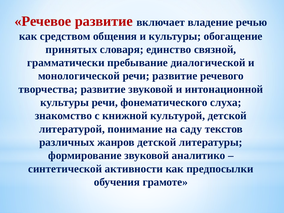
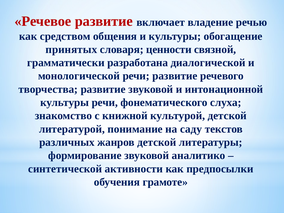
единство: единство -> ценности
пребывание: пребывание -> разработана
